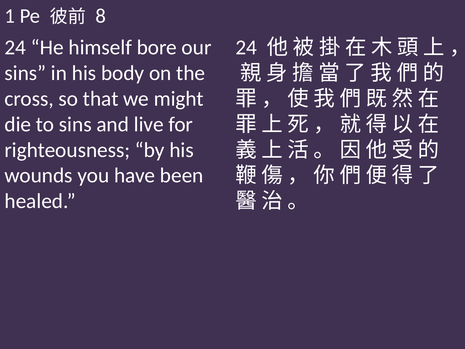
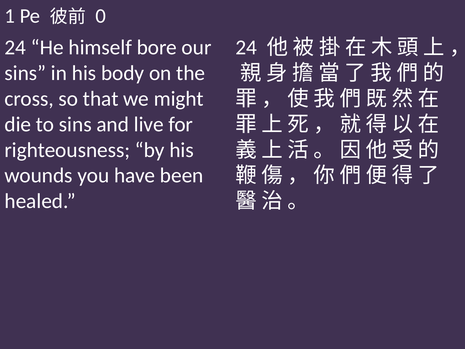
8: 8 -> 0
